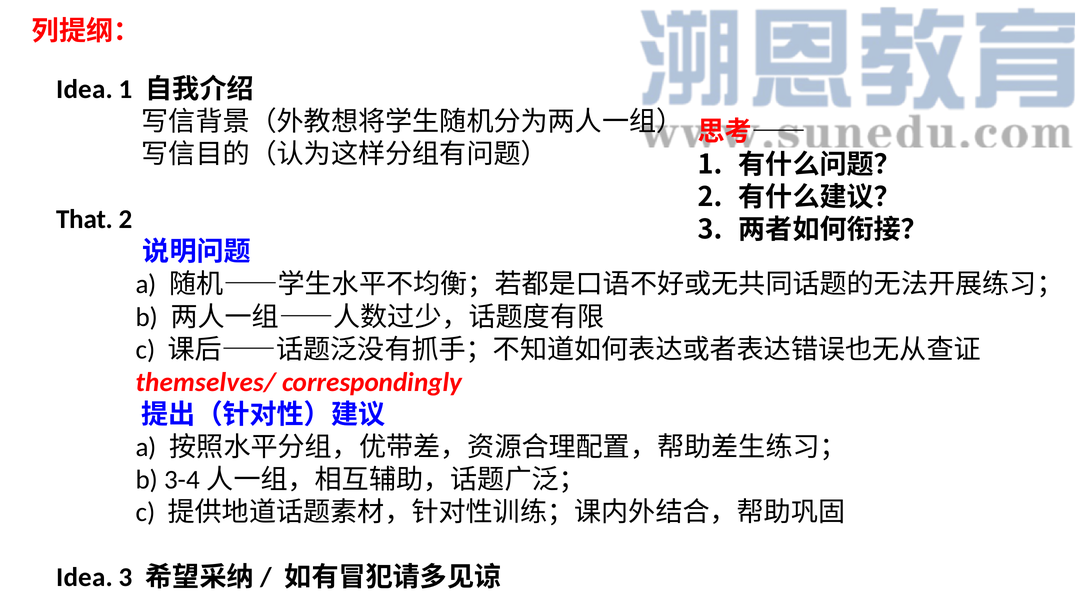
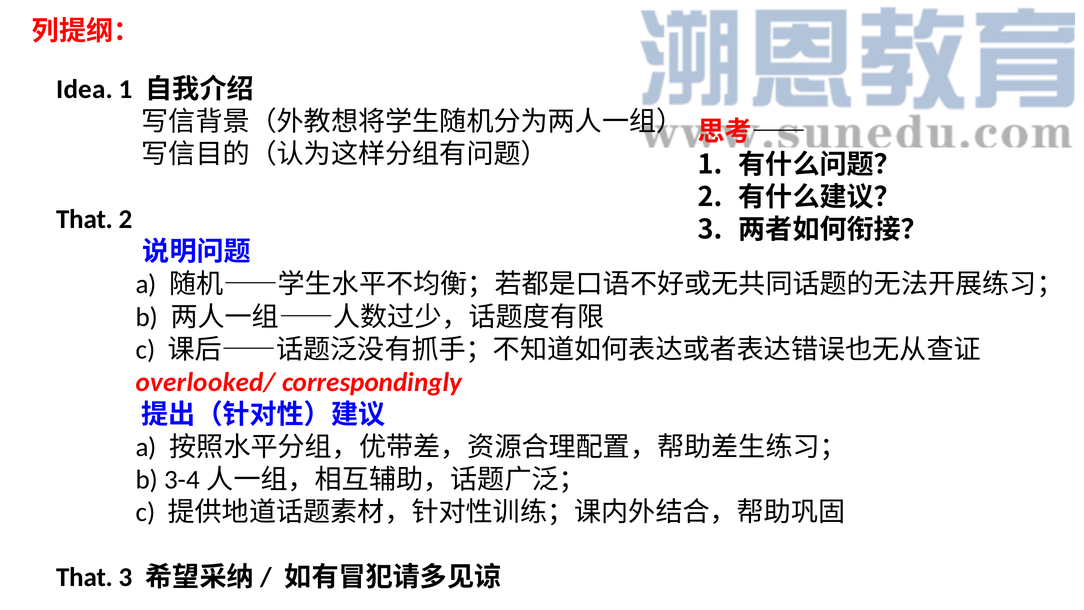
themselves/: themselves/ -> overlooked/
Idea at (84, 577): Idea -> That
